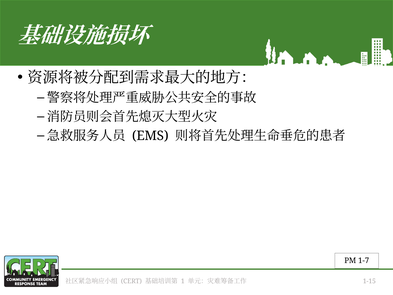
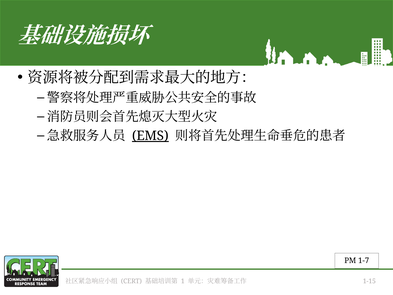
EMS underline: none -> present
